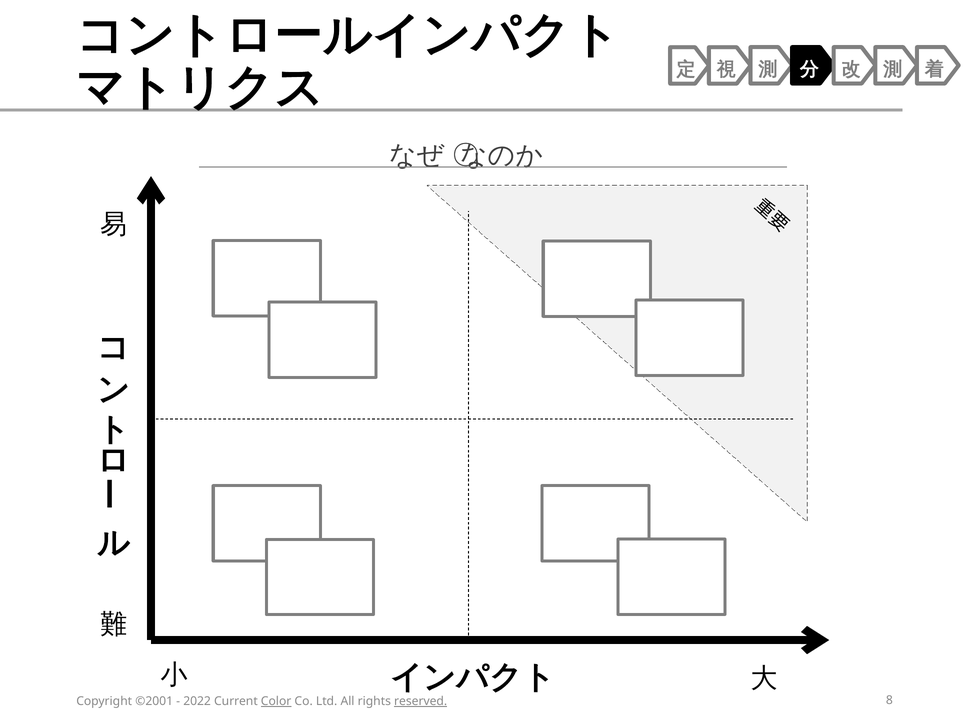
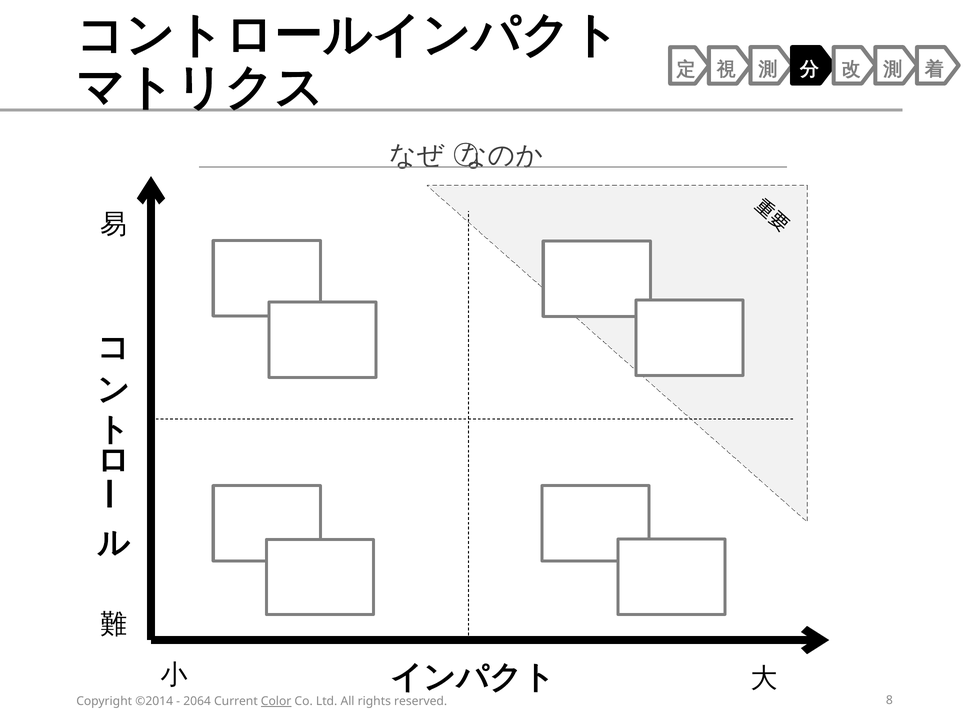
©2001: ©2001 -> ©2014
2022: 2022 -> 2064
reserved underline: present -> none
